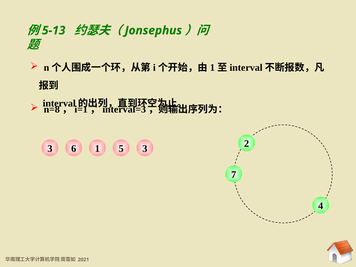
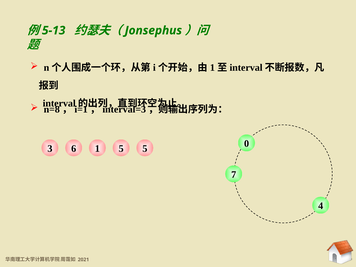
1 3: 3 -> 5
2: 2 -> 0
